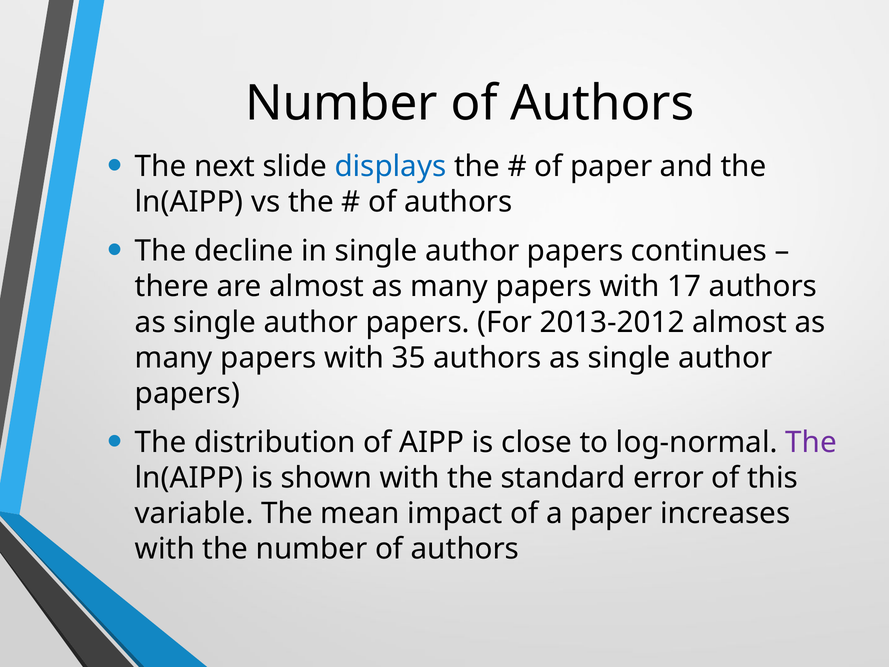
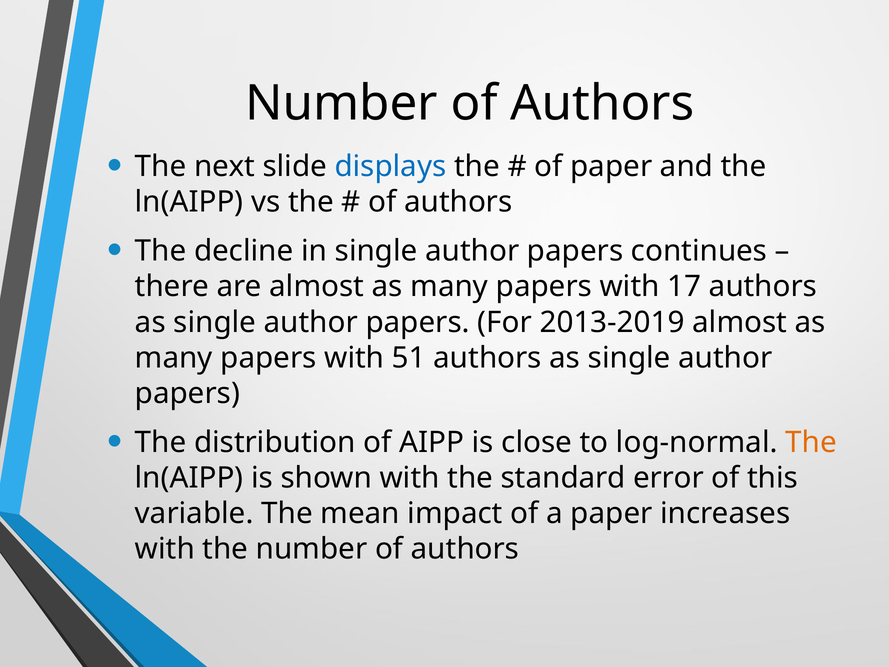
2013-2012: 2013-2012 -> 2013-2019
35: 35 -> 51
The at (811, 442) colour: purple -> orange
